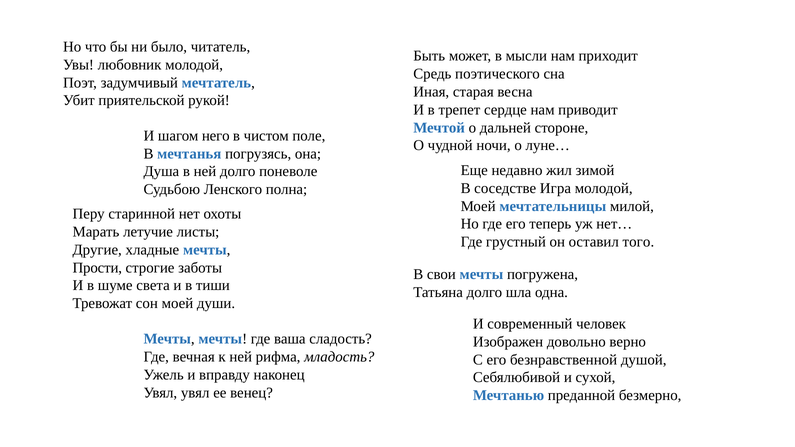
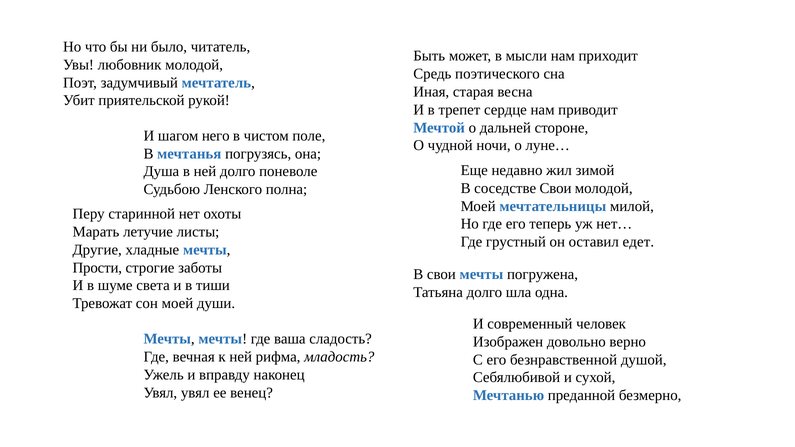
соседстве Игра: Игра -> Свои
того: того -> едет
